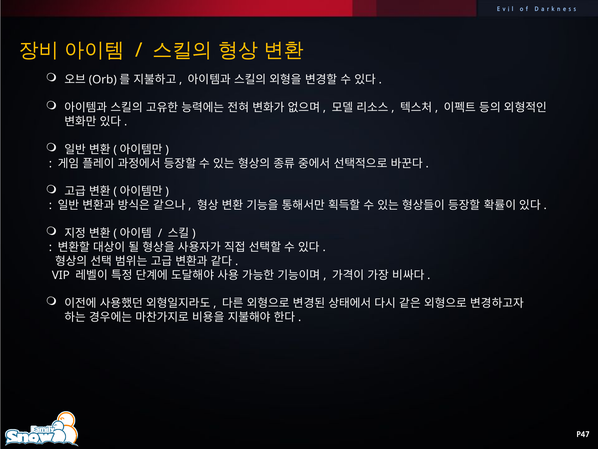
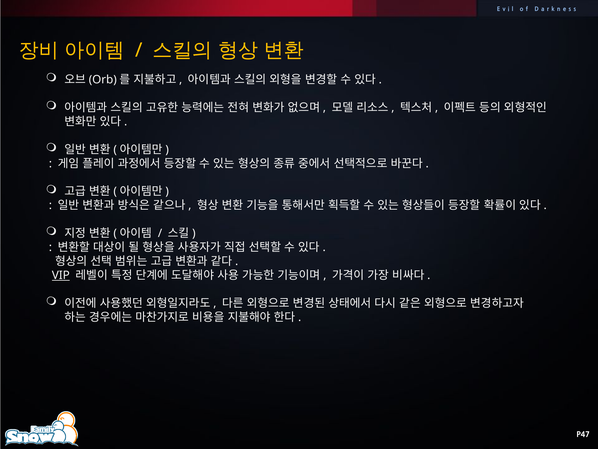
VIP underline: none -> present
